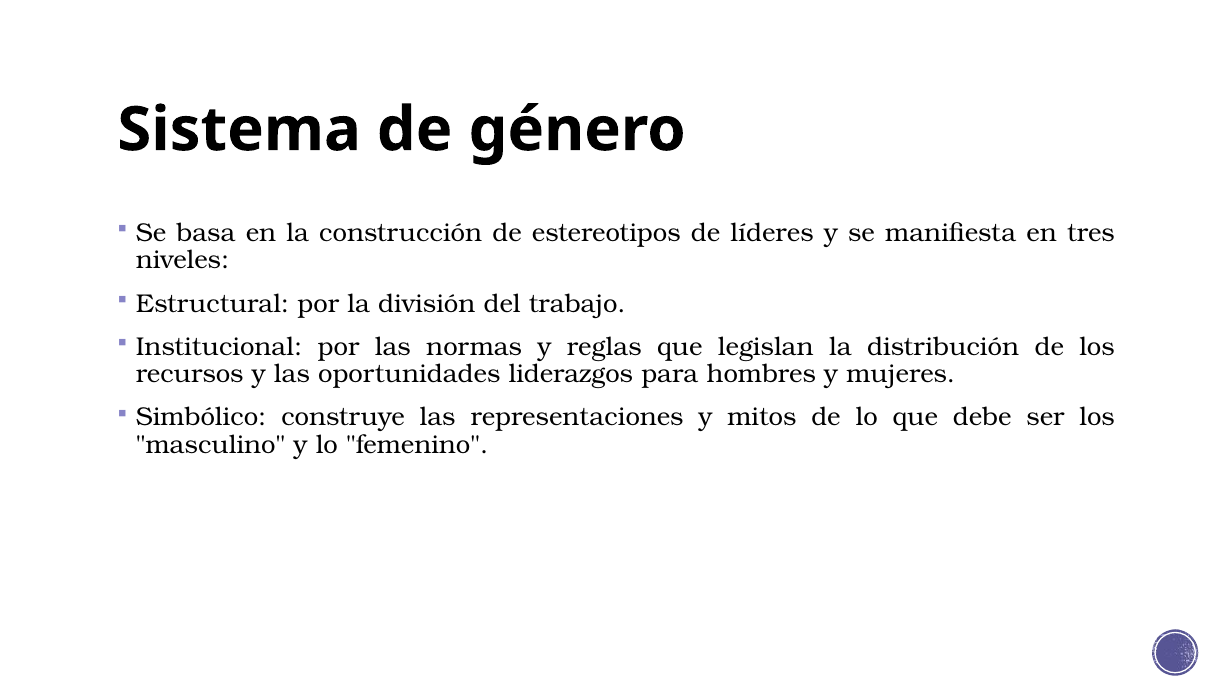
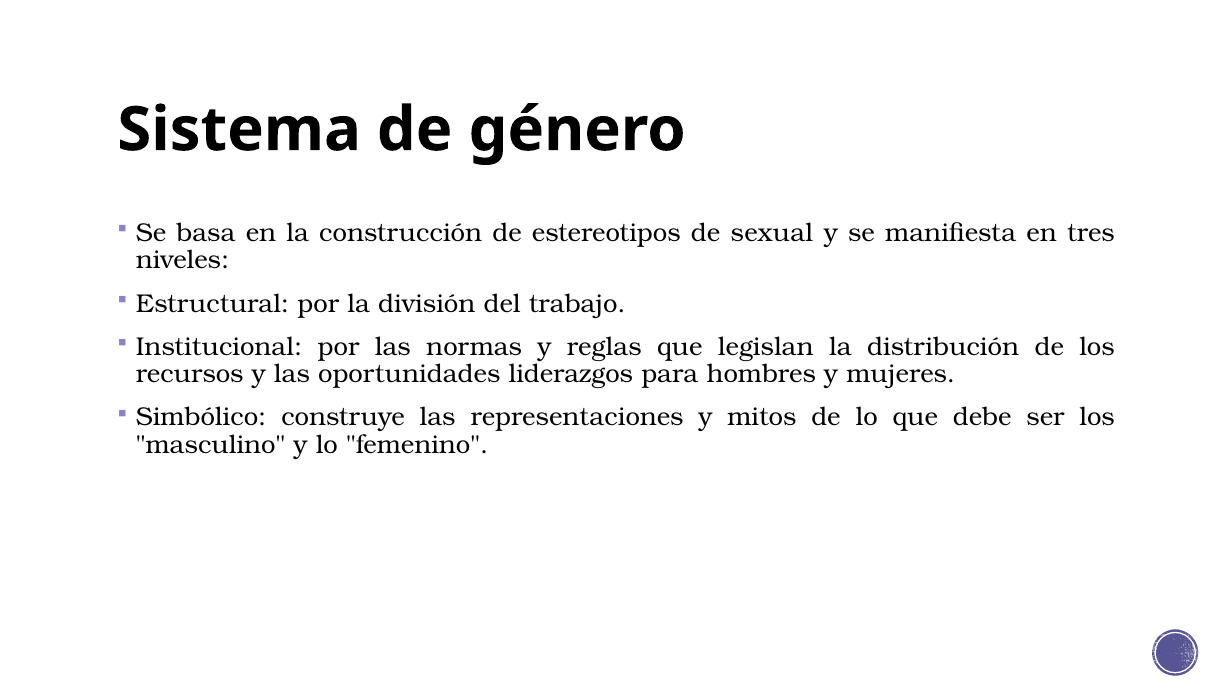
líderes: líderes -> sexual
